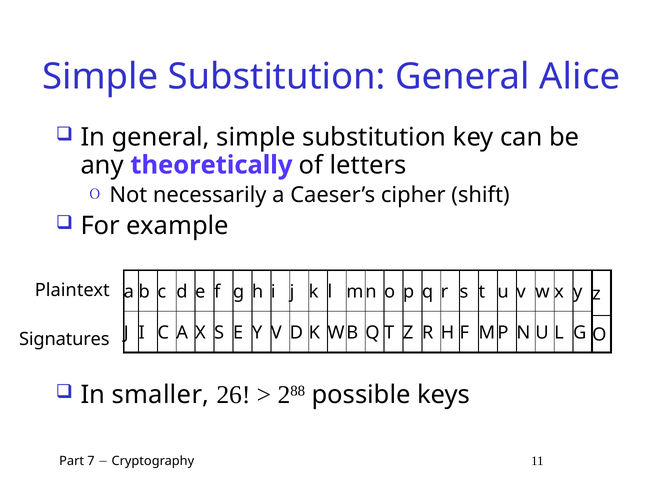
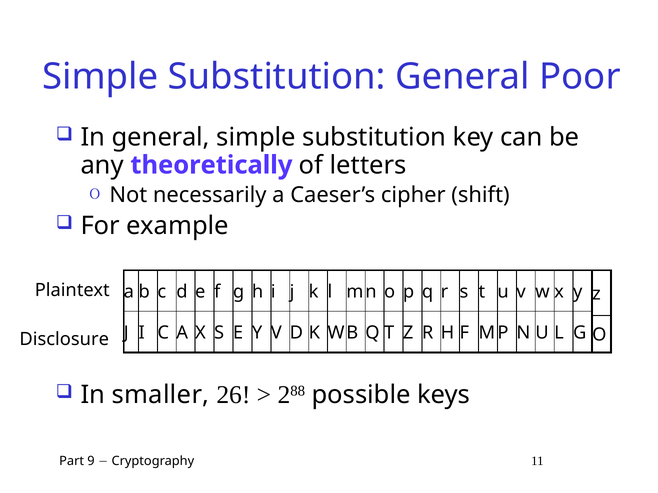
Alice: Alice -> Poor
Signatures: Signatures -> Disclosure
7: 7 -> 9
